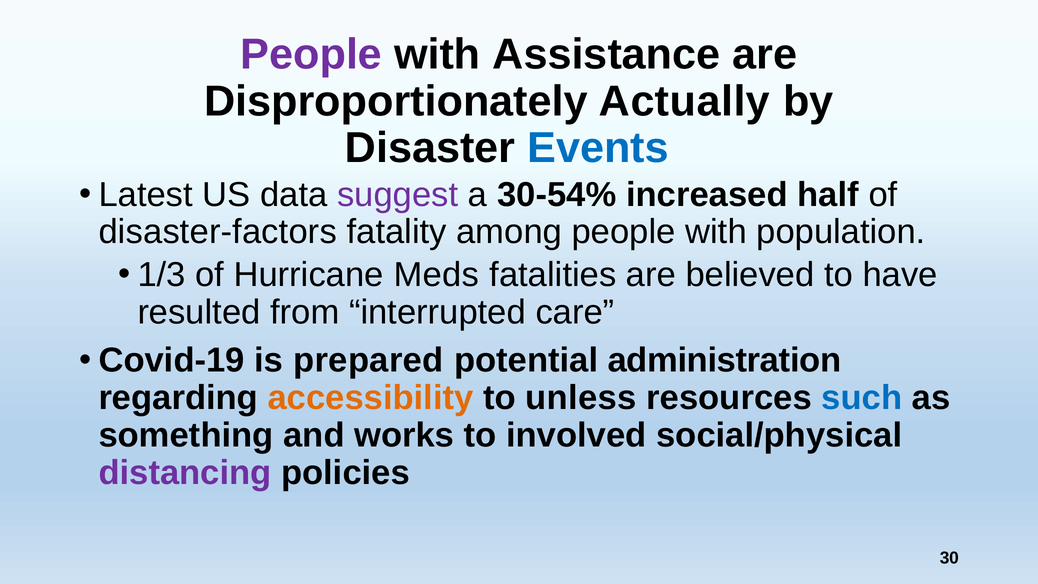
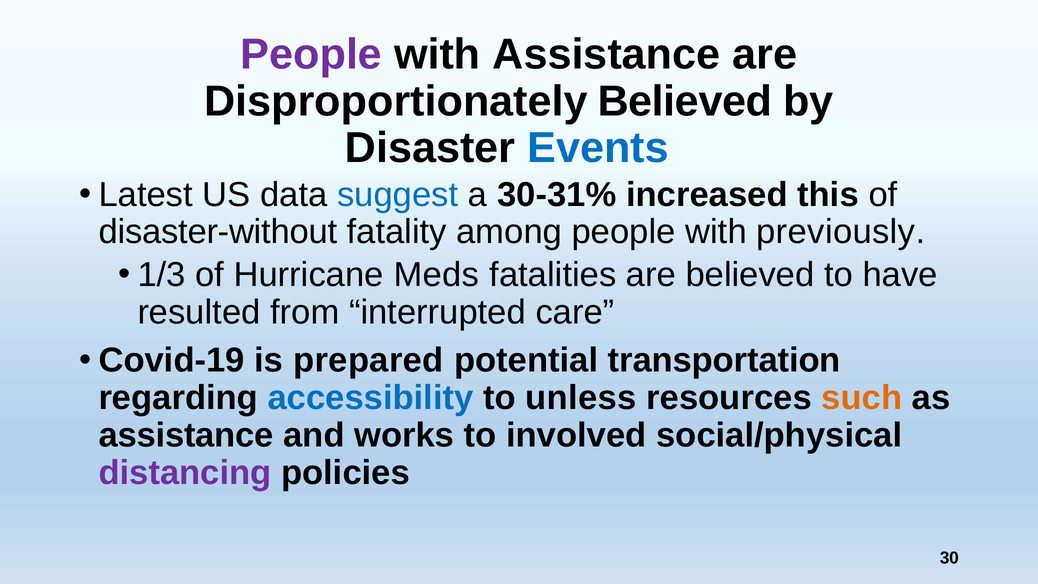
Disproportionately Actually: Actually -> Believed
suggest colour: purple -> blue
30-54%: 30-54% -> 30-31%
half: half -> this
disaster-factors: disaster-factors -> disaster-without
population: population -> previously
administration: administration -> transportation
accessibility colour: orange -> blue
such colour: blue -> orange
something at (186, 435): something -> assistance
